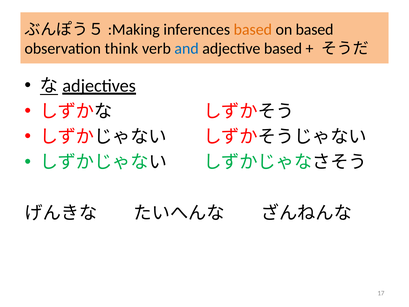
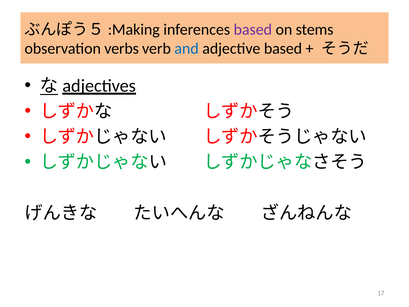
based at (253, 29) colour: orange -> purple
on based: based -> stems
think: think -> verbs
